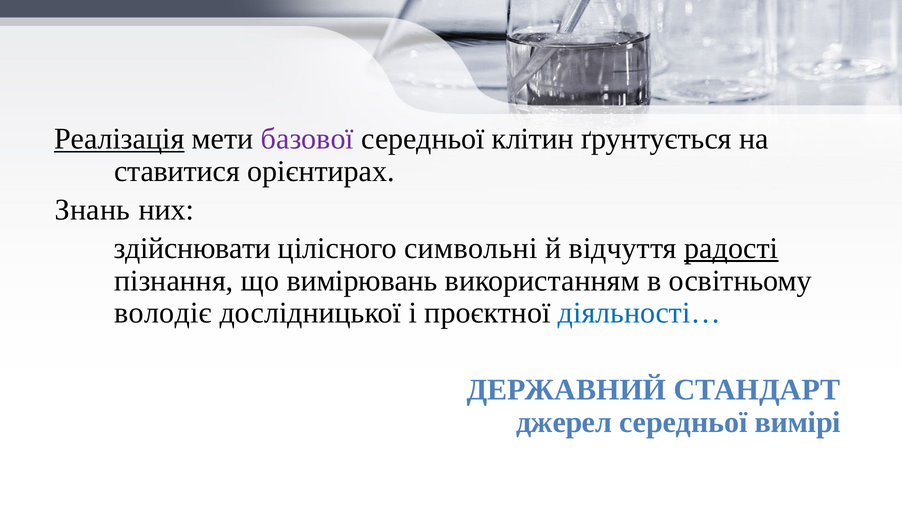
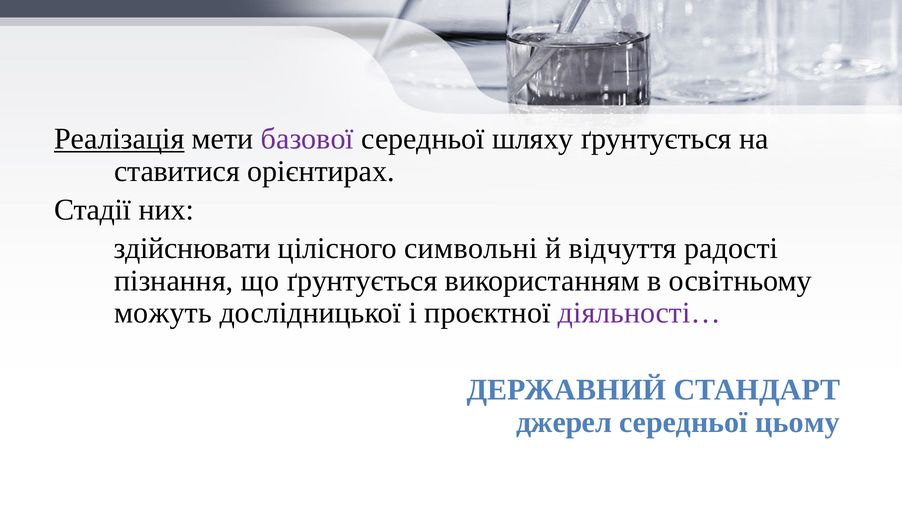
клітин: клітин -> шляху
Знань: Знань -> Стадії
радості underline: present -> none
що вимірювань: вимірювань -> ґрунтується
володіє: володіє -> можуть
діяльності… colour: blue -> purple
вимірі: вимірі -> цьому
